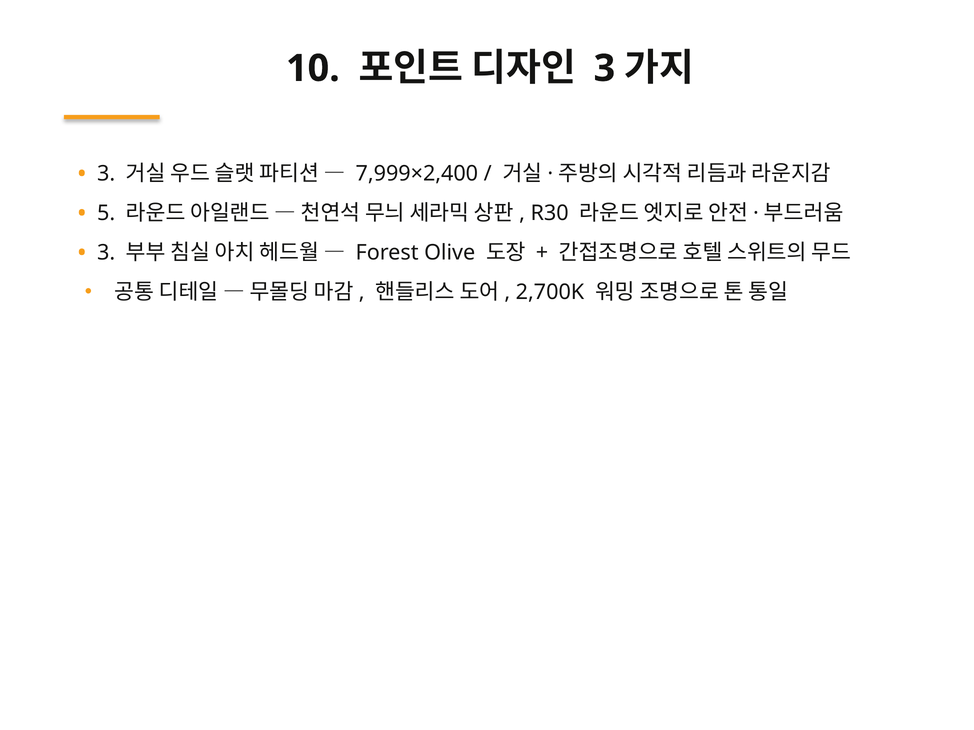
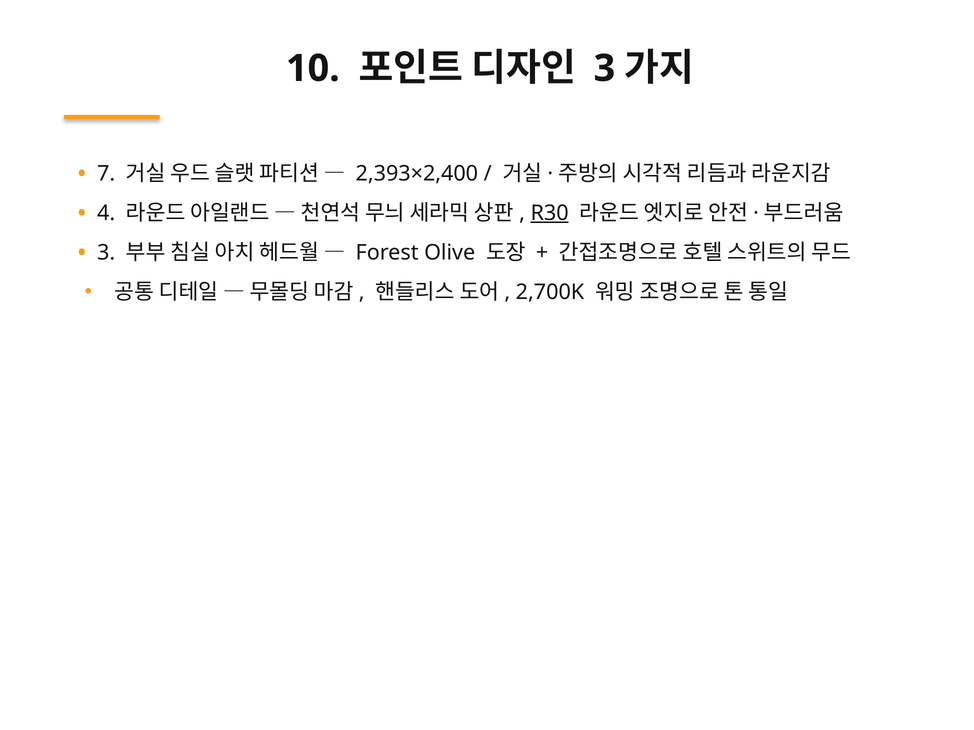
3 at (106, 174): 3 -> 7
7,999×2,400: 7,999×2,400 -> 2,393×2,400
5: 5 -> 4
R30 underline: none -> present
